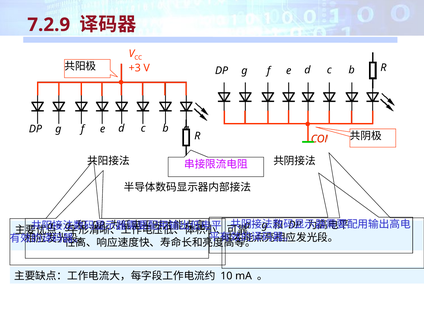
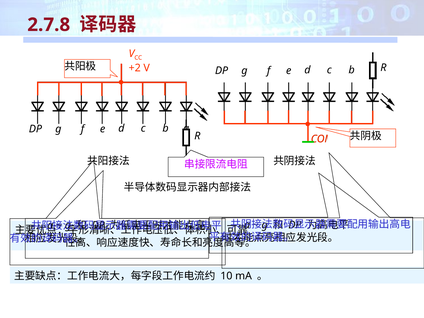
7.2.9: 7.2.9 -> 2.7.8
+3: +3 -> +2
